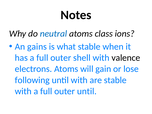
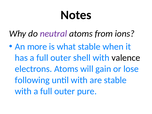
neutral colour: blue -> purple
class: class -> from
gains: gains -> more
outer until: until -> pure
